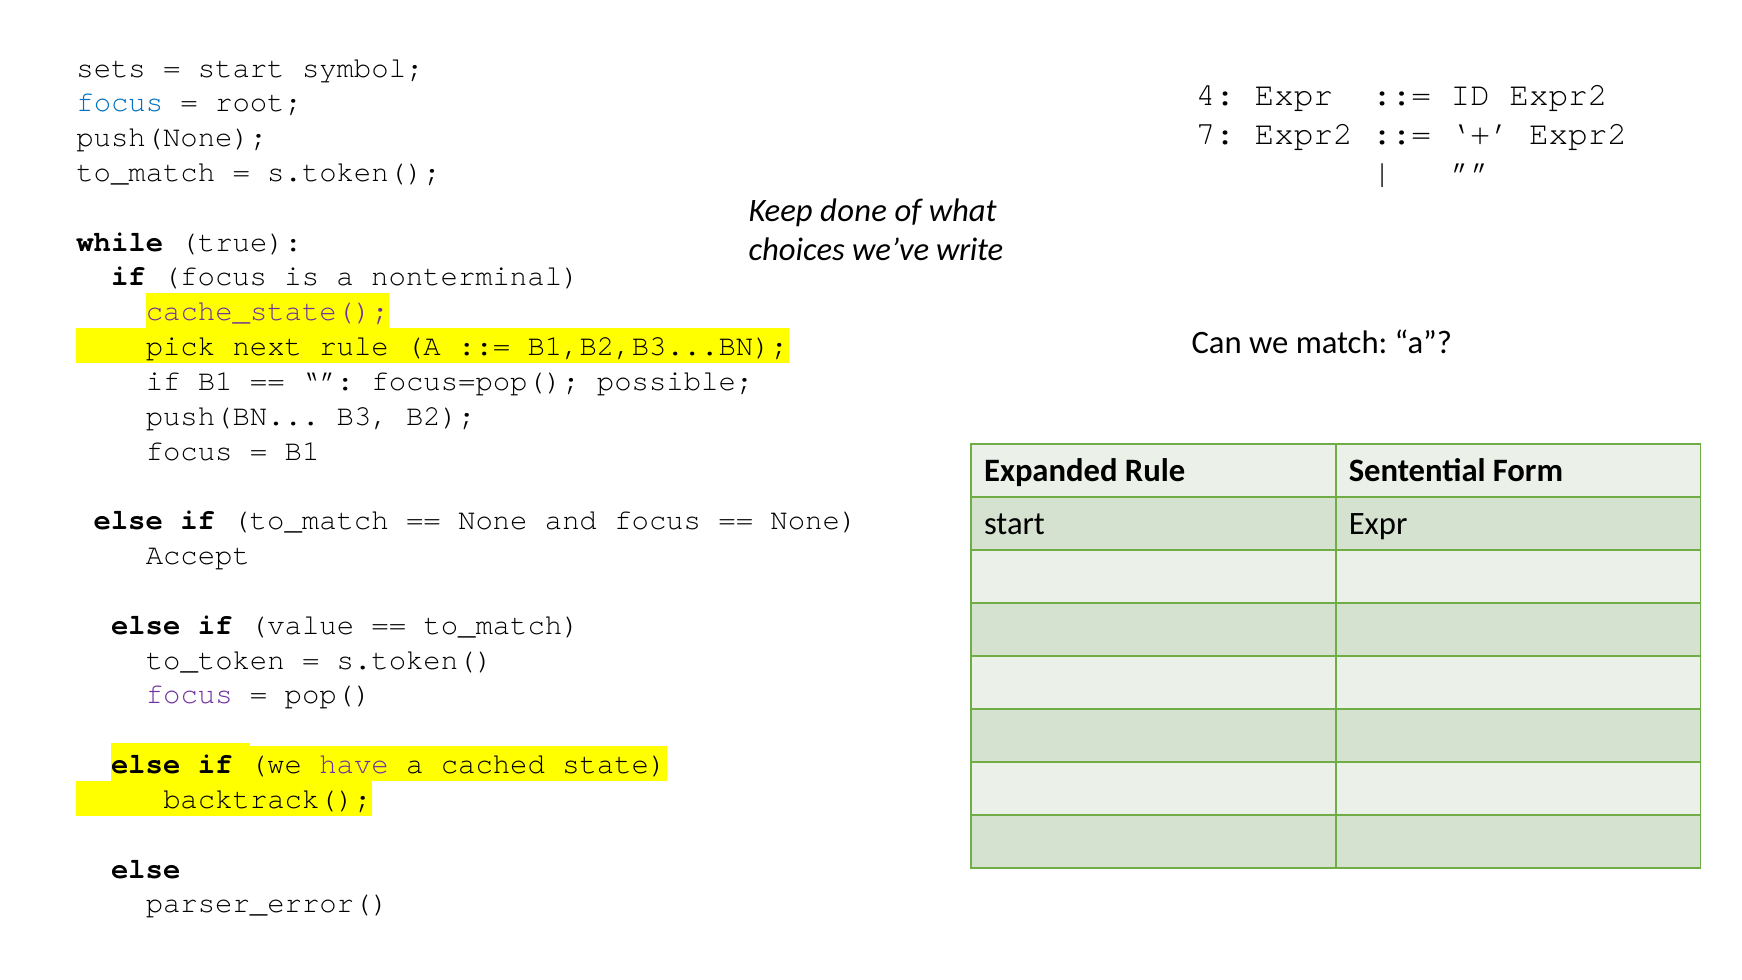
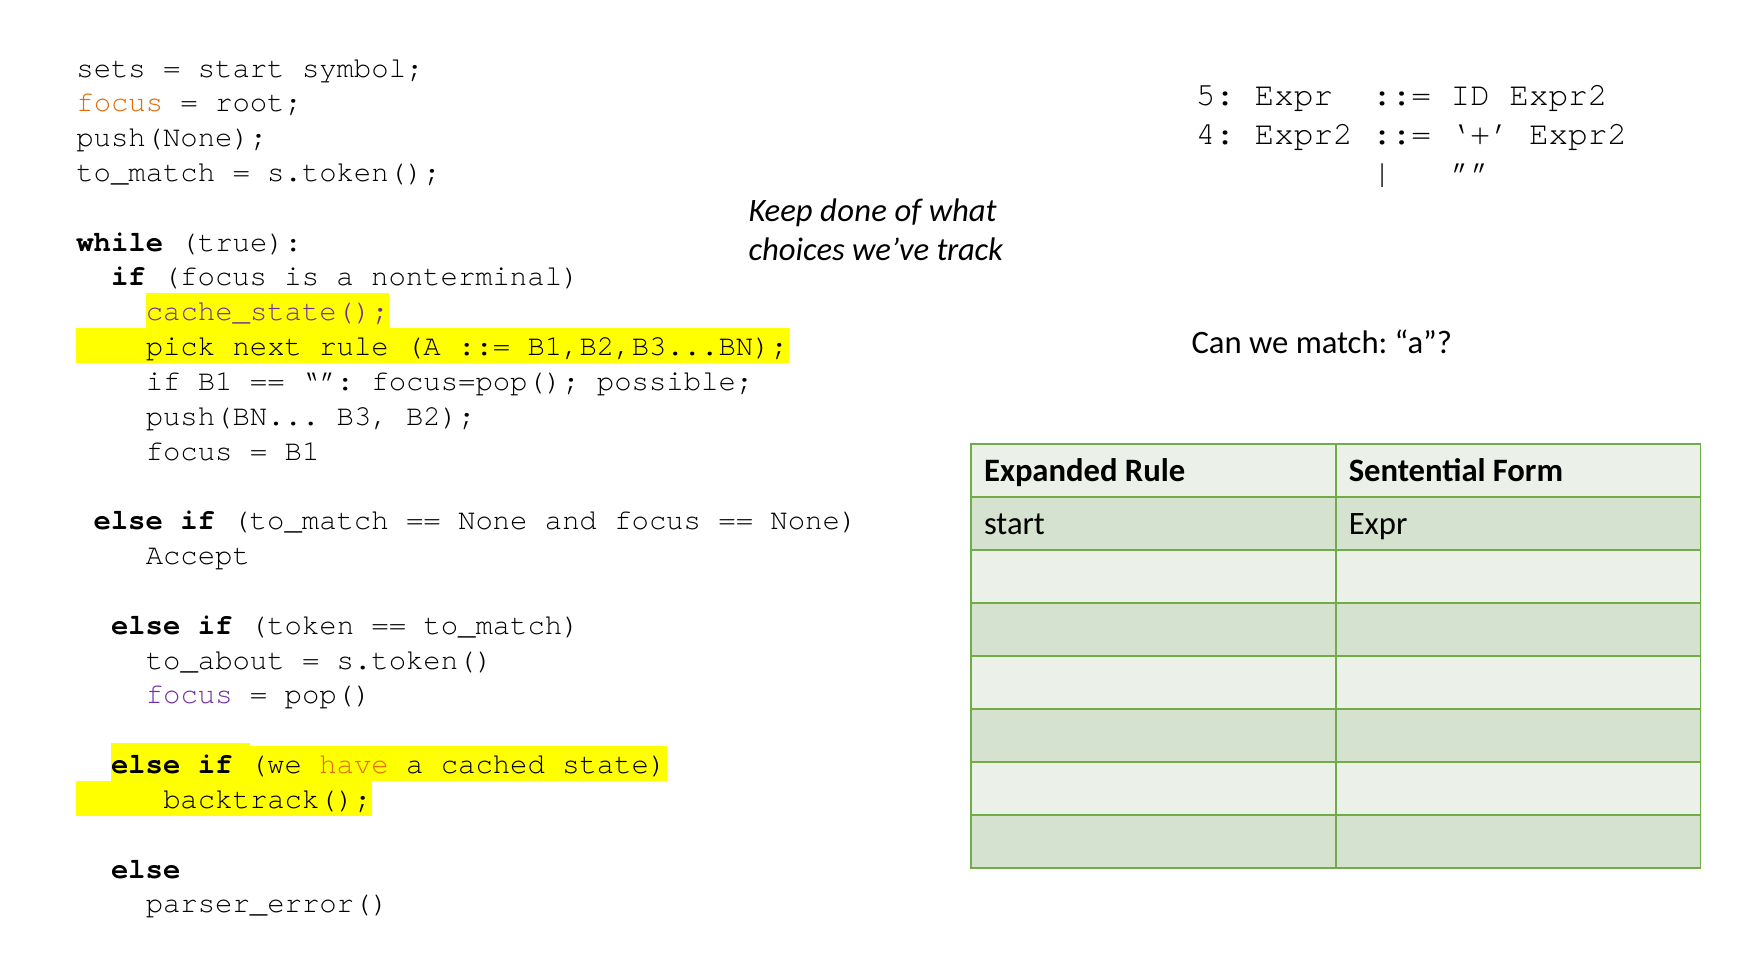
4: 4 -> 5
focus at (120, 102) colour: blue -> orange
7: 7 -> 4
write: write -> track
value: value -> token
to_token: to_token -> to_about
have colour: purple -> orange
